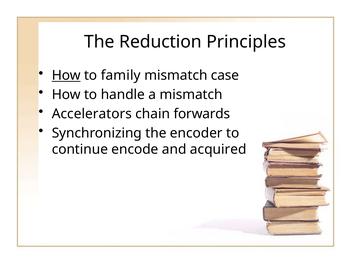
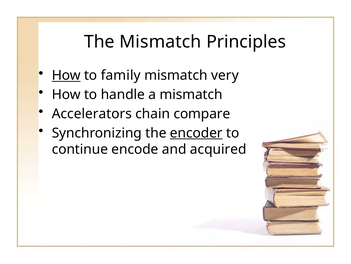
The Reduction: Reduction -> Mismatch
case: case -> very
forwards: forwards -> compare
encoder underline: none -> present
